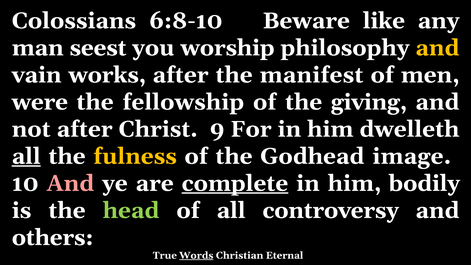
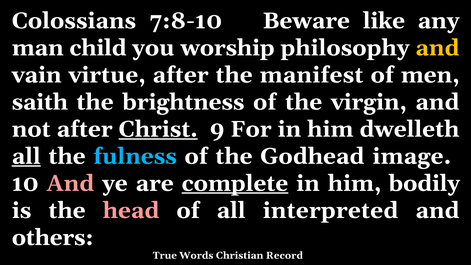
6:8-10: 6:8-10 -> 7:8-10
seest: seest -> child
works: works -> virtue
were: were -> saith
fellowship: fellowship -> brightness
giving: giving -> virgin
Christ underline: none -> present
fulness colour: yellow -> light blue
head colour: light green -> pink
controversy: controversy -> interpreted
Words underline: present -> none
Eternal: Eternal -> Record
